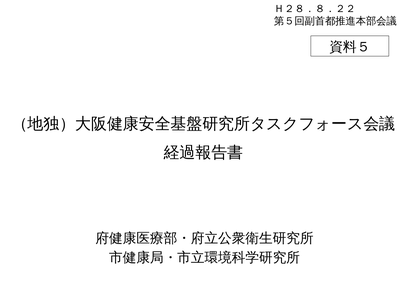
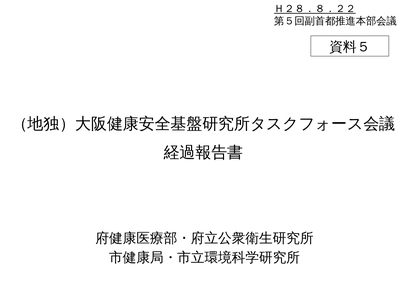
Ｈ２８．８．２２ underline: none -> present
